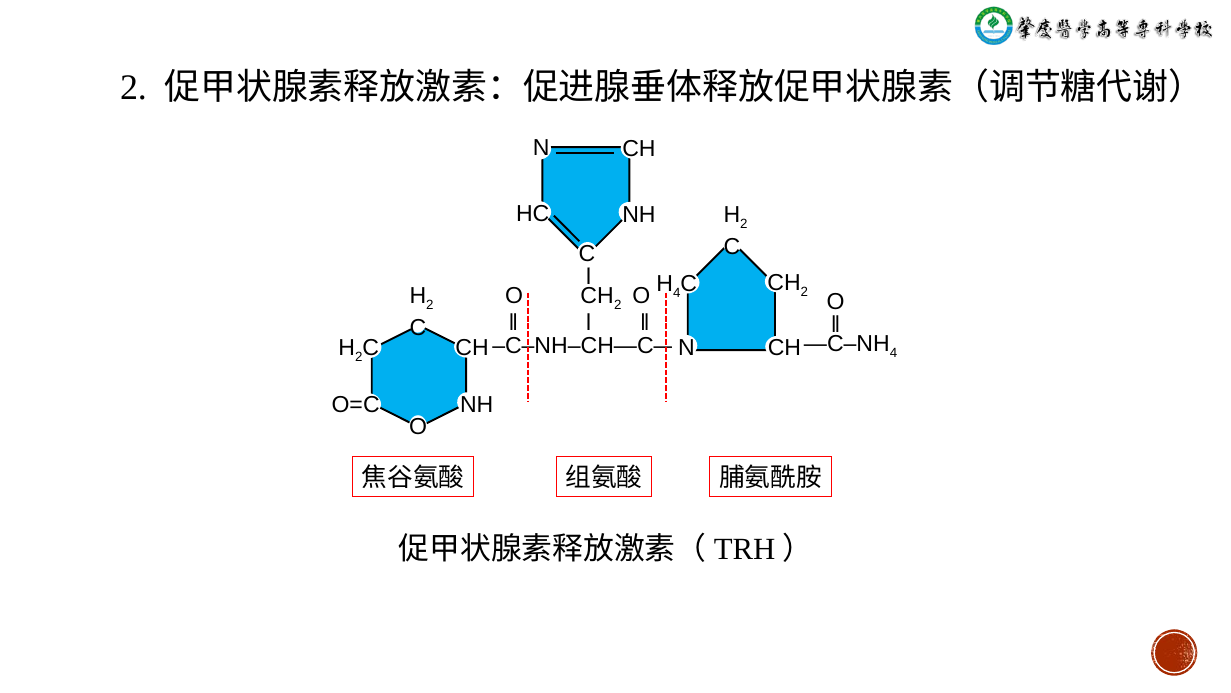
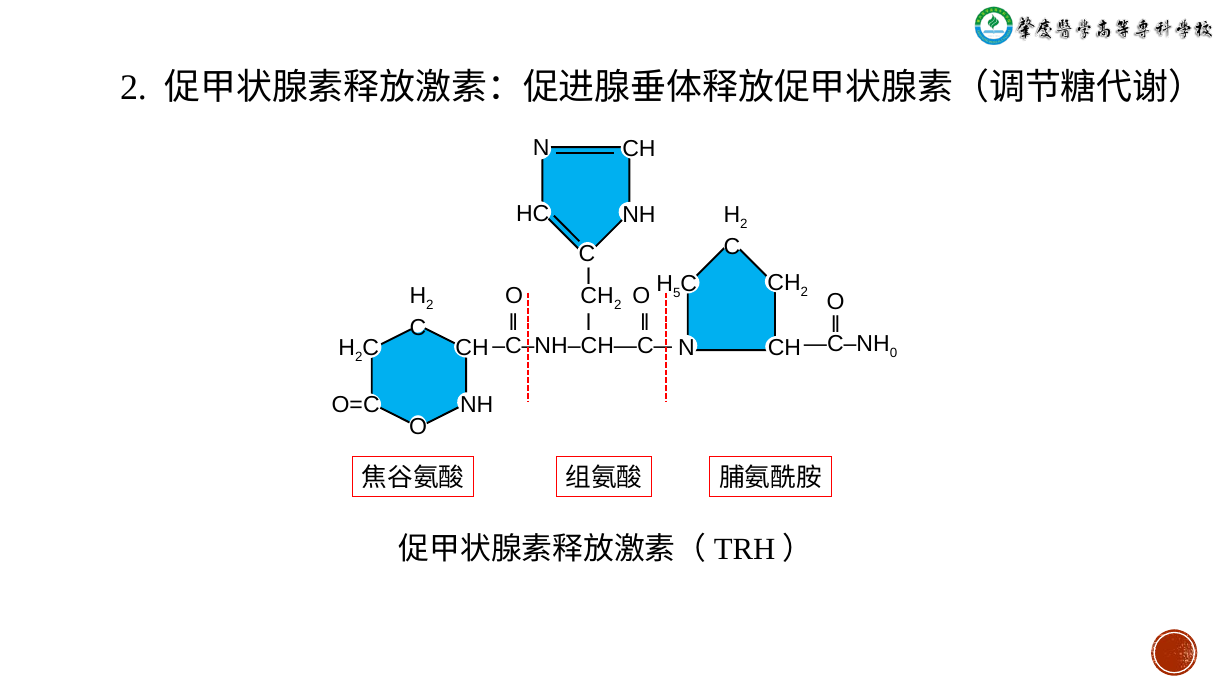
4 at (677, 293): 4 -> 5
4 at (894, 353): 4 -> 0
